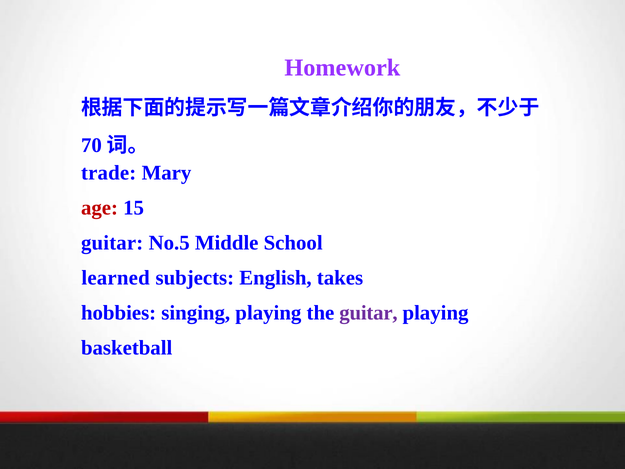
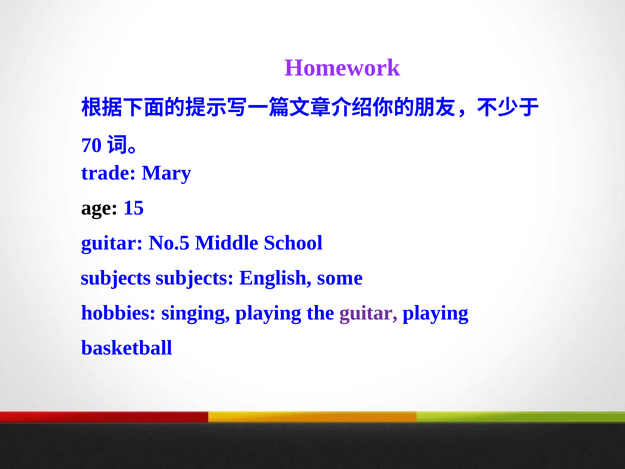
age colour: red -> black
learned at (116, 278): learned -> subjects
takes: takes -> some
